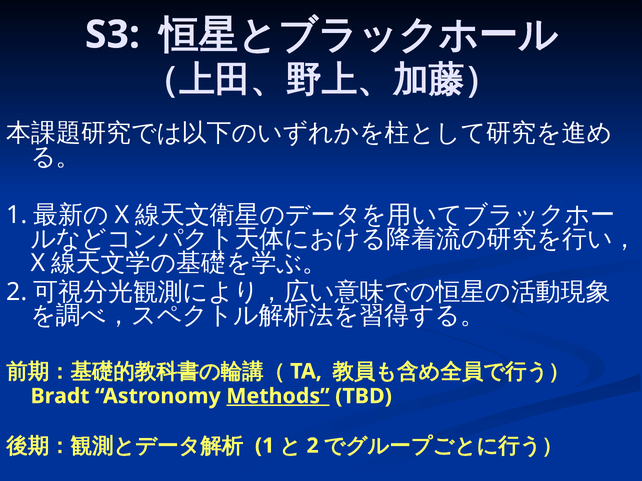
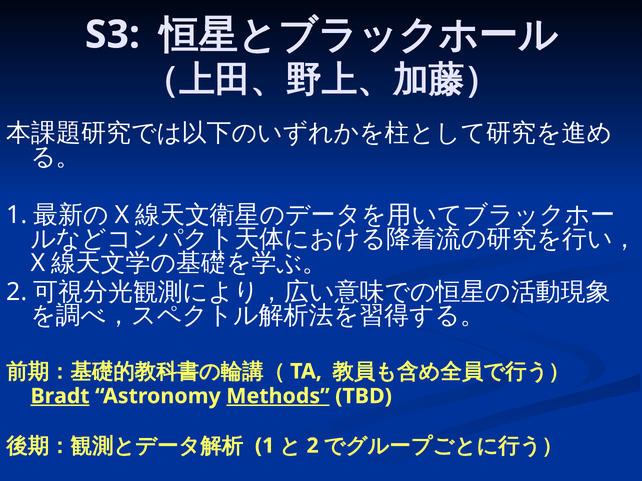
Bradt underline: none -> present
